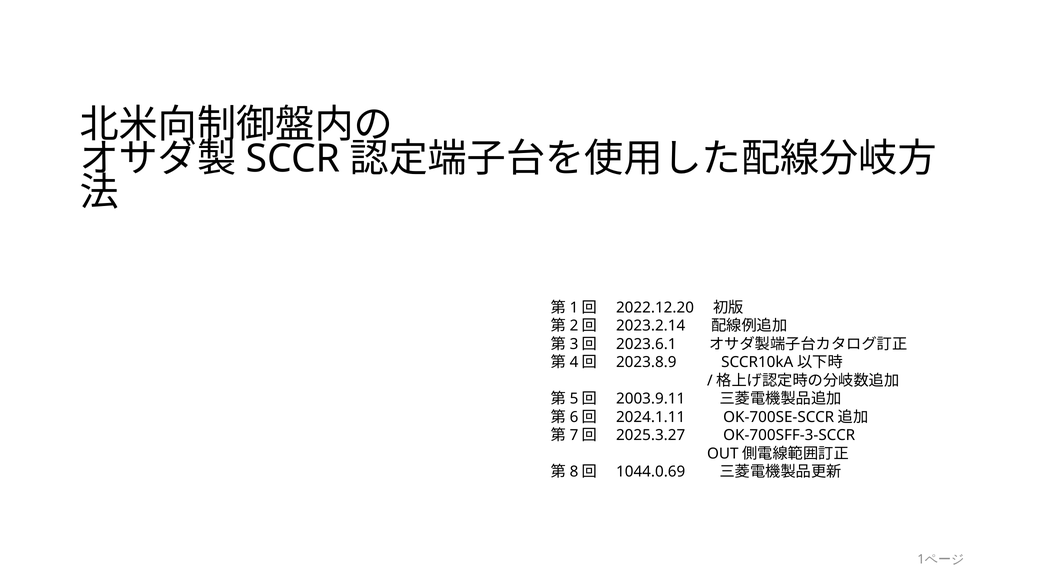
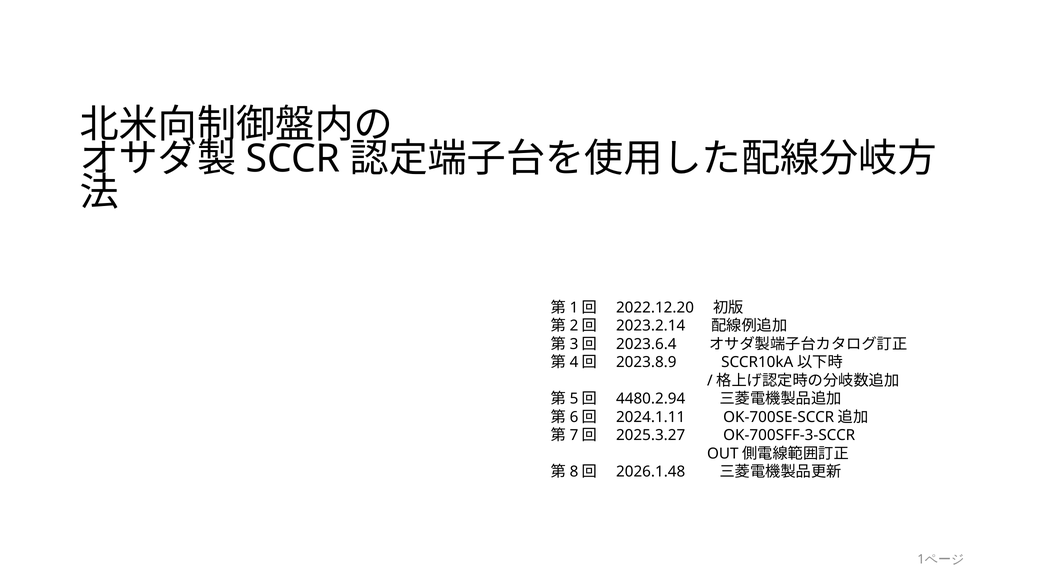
2023.6.1: 2023.6.1 -> 2023.6.4
2003.9.11: 2003.9.11 -> 4480.2.94
1044.0.69: 1044.0.69 -> 2026.1.48
